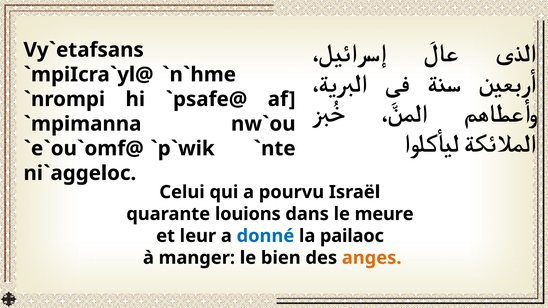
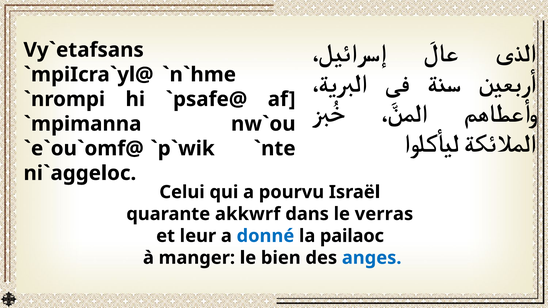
louions: louions -> akkwrf
meure: meure -> verras
anges colour: orange -> blue
